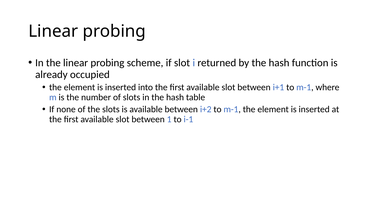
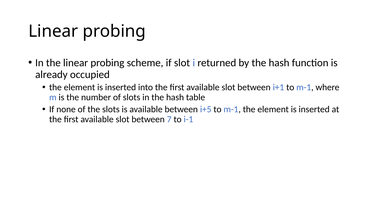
i+2: i+2 -> i+5
1: 1 -> 7
